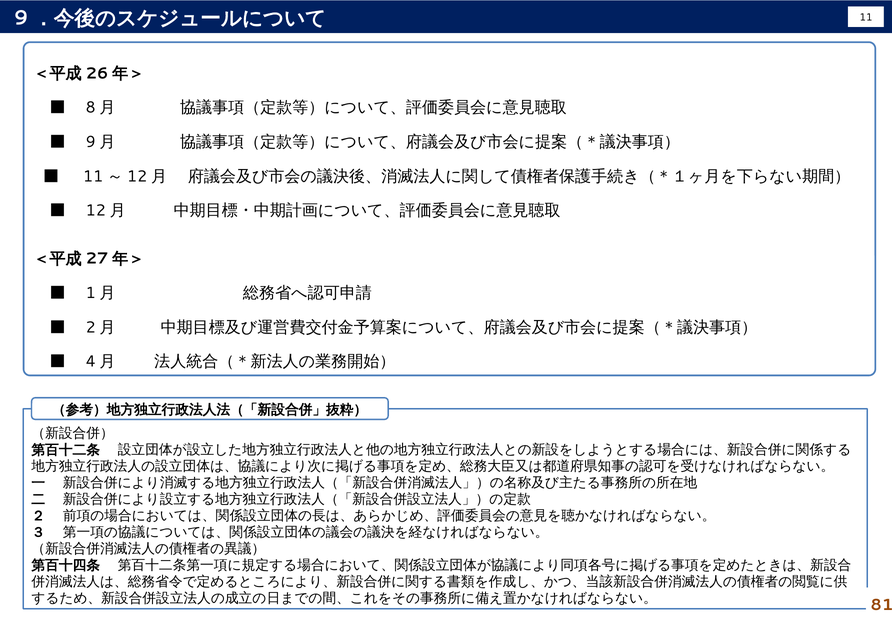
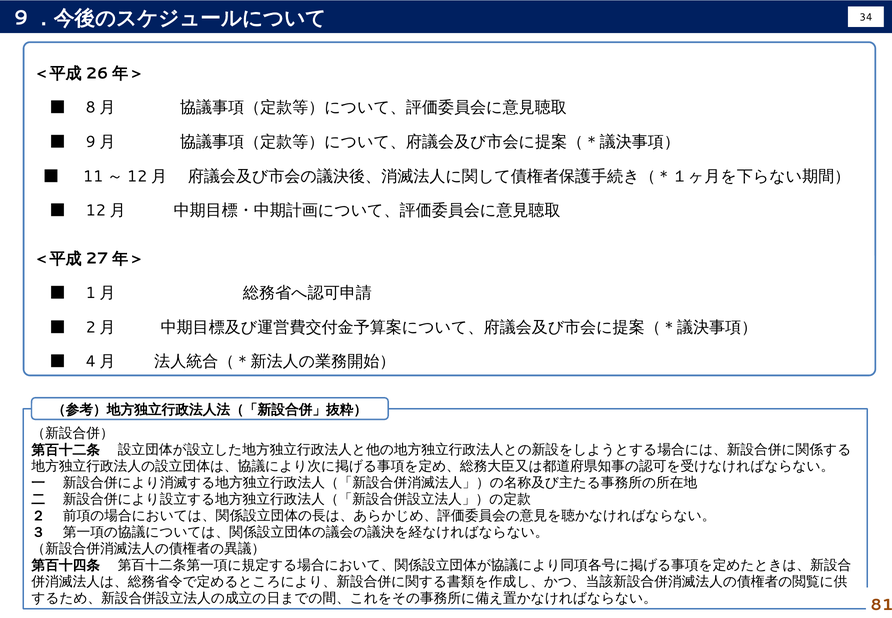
11: 11 -> 34
